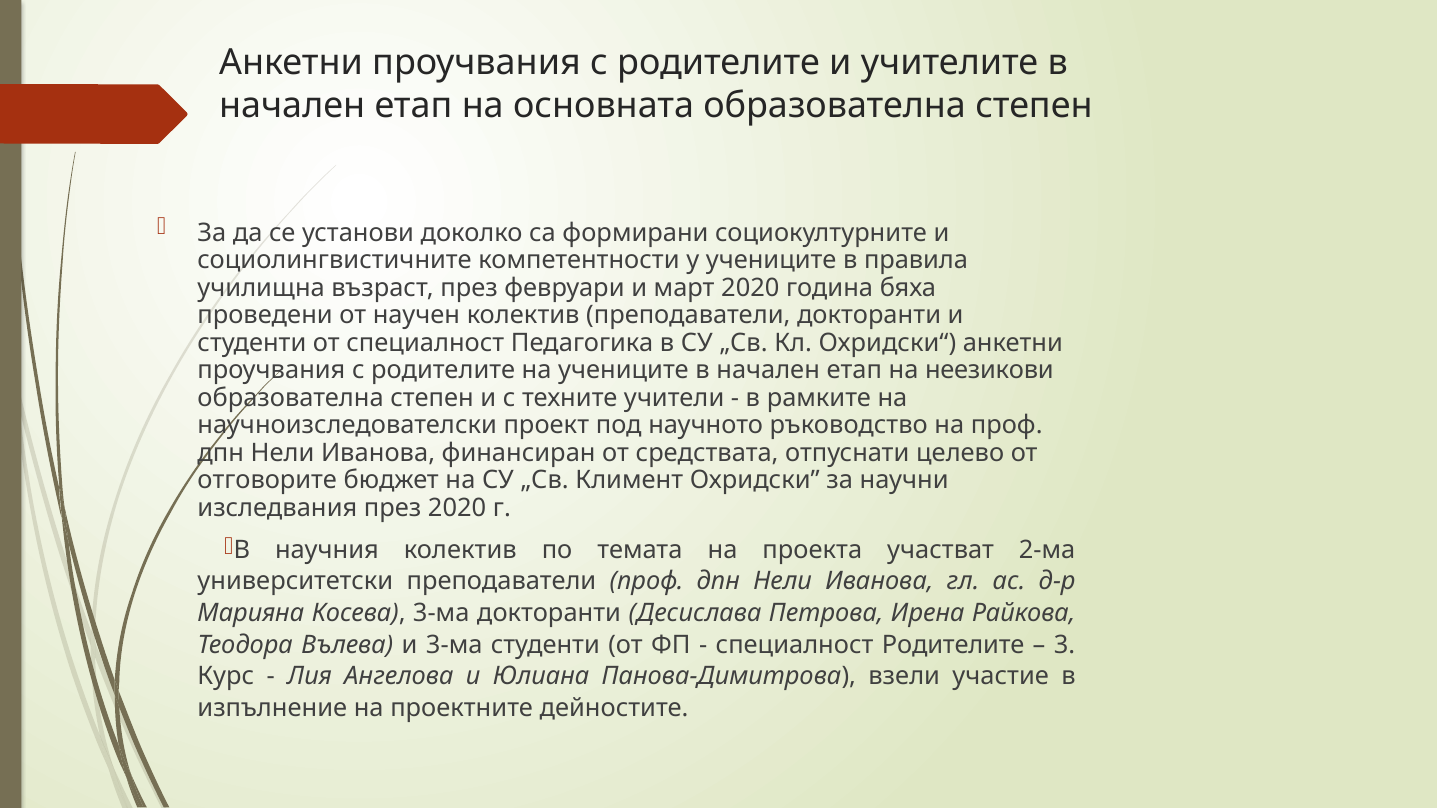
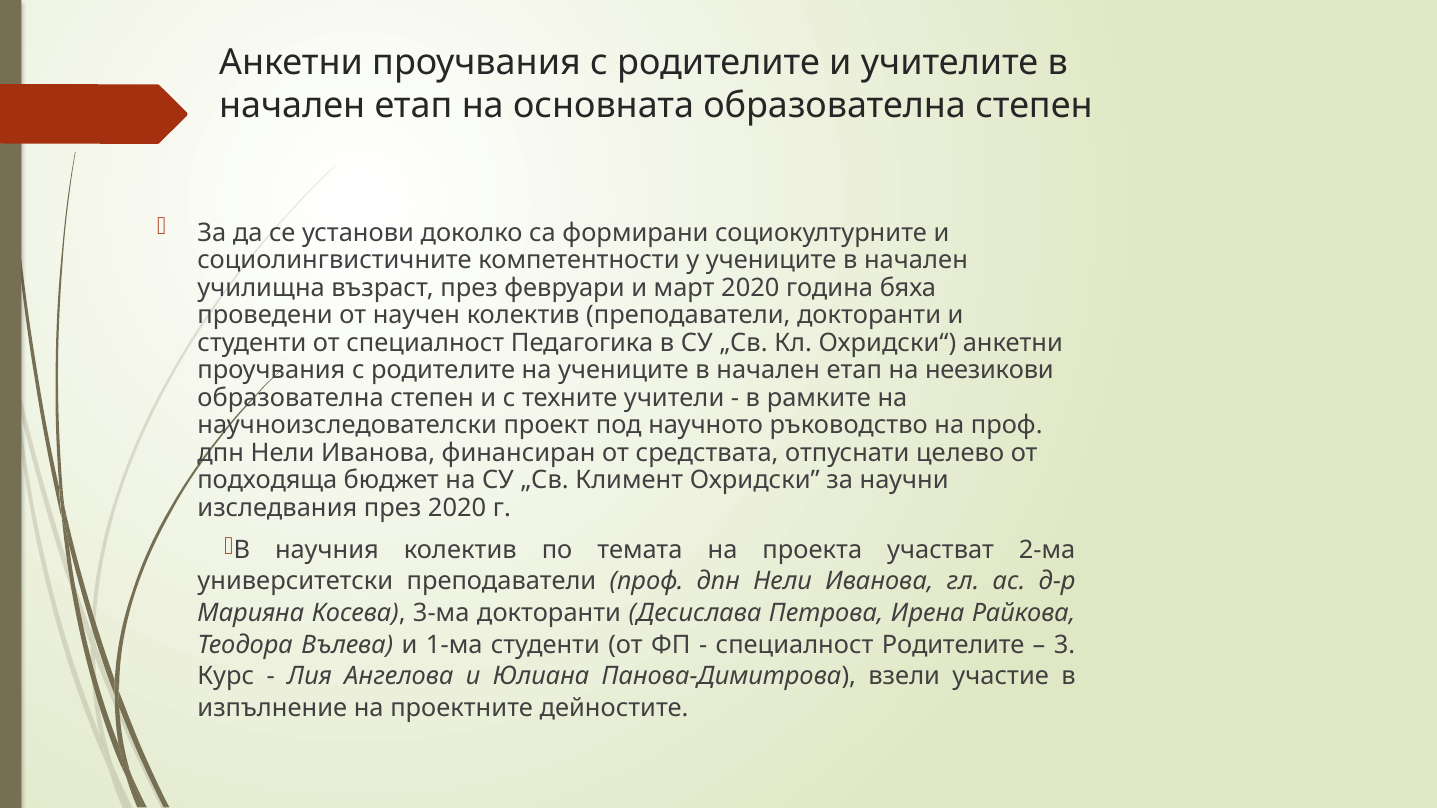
у учениците в правила: правила -> начален
отговорите: отговорите -> подходяща
и 3-ма: 3-ма -> 1-ма
